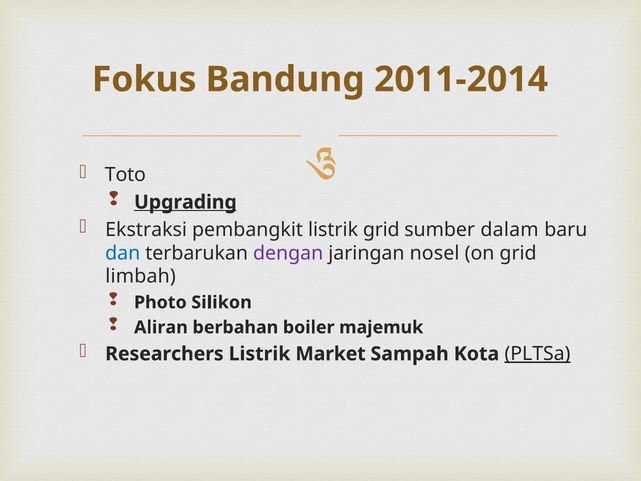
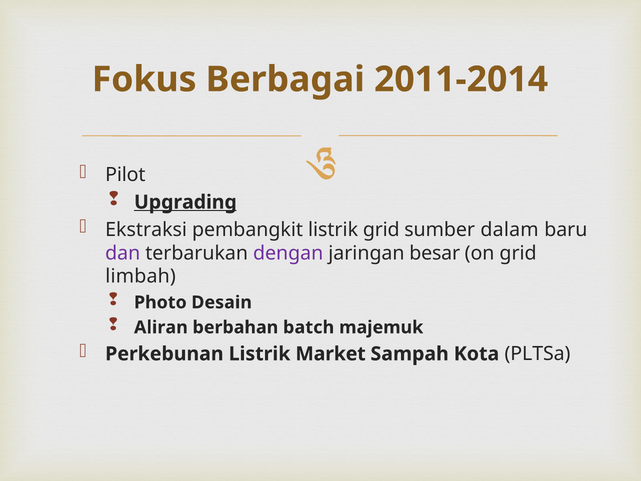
Bandung: Bandung -> Berbagai
Toto: Toto -> Pilot
dan colour: blue -> purple
nosel: nosel -> besar
Silikon: Silikon -> Desain
boiler: boiler -> batch
Researchers: Researchers -> Perkebunan
PLTSa underline: present -> none
